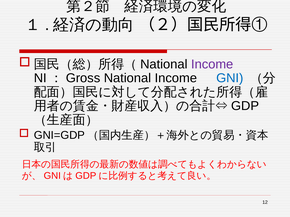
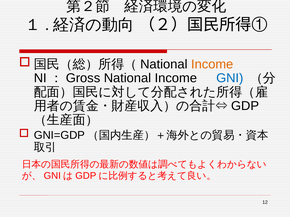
Income at (212, 64) colour: purple -> orange
